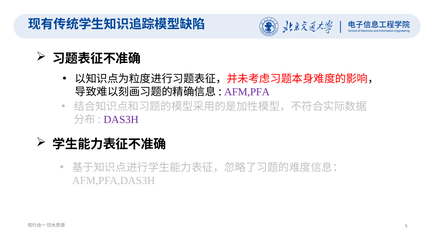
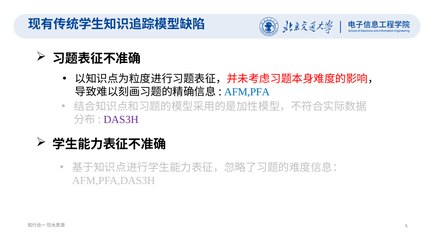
AFM,PFA colour: purple -> blue
